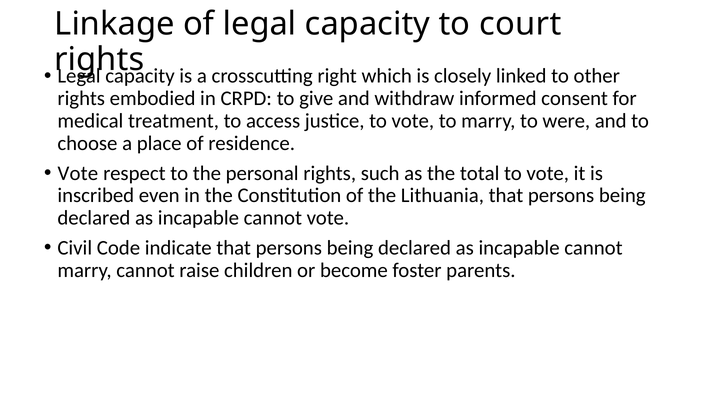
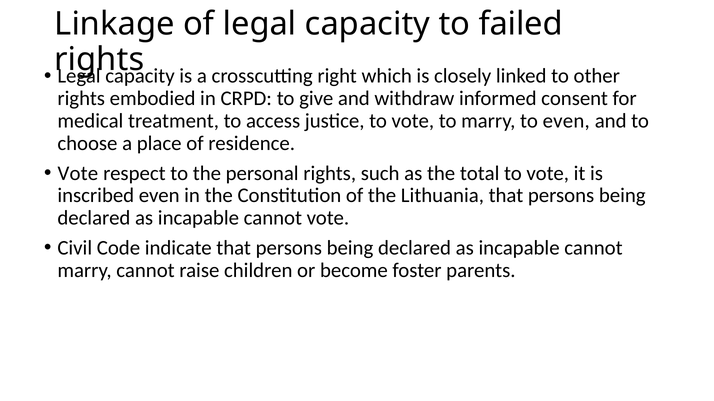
court: court -> failed
to were: were -> even
